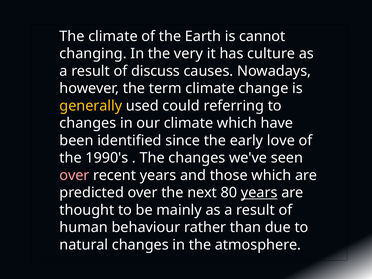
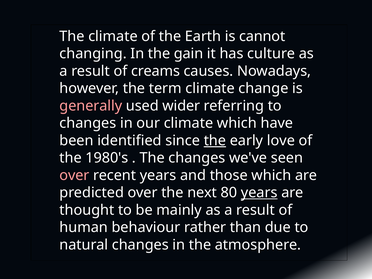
very: very -> gain
discuss: discuss -> creams
generally colour: yellow -> pink
could: could -> wider
the at (215, 141) underline: none -> present
1990's: 1990's -> 1980's
